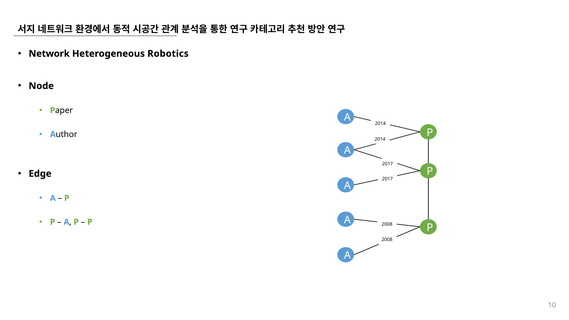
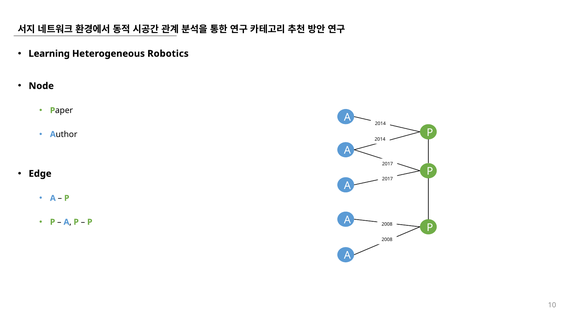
Network: Network -> Learning
